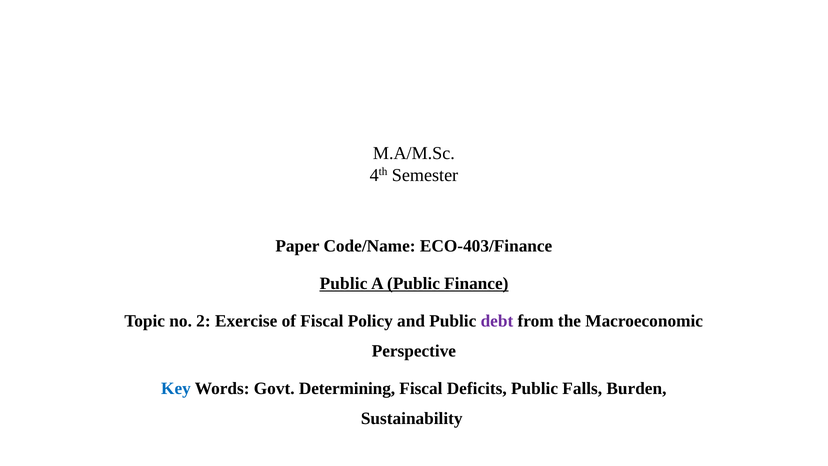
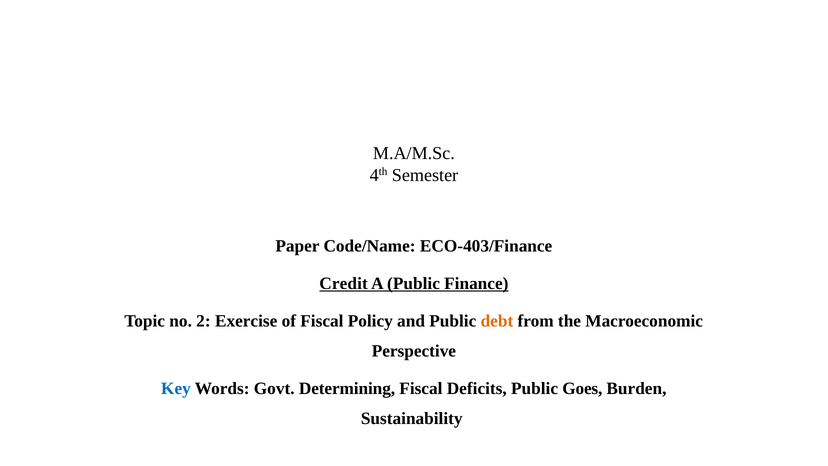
Public at (344, 283): Public -> Credit
debt colour: purple -> orange
Falls: Falls -> Goes
